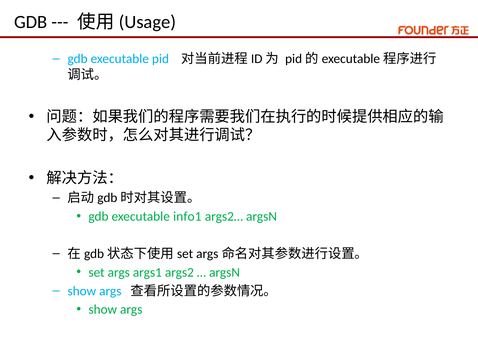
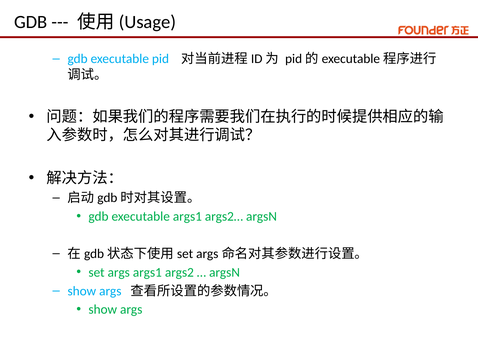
executable info1: info1 -> args1
